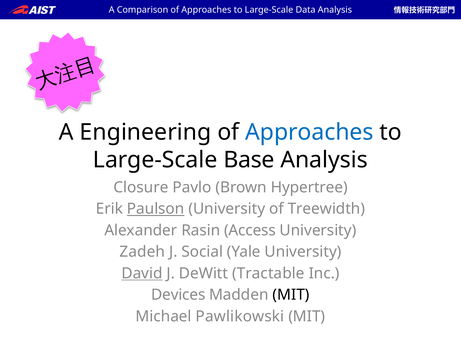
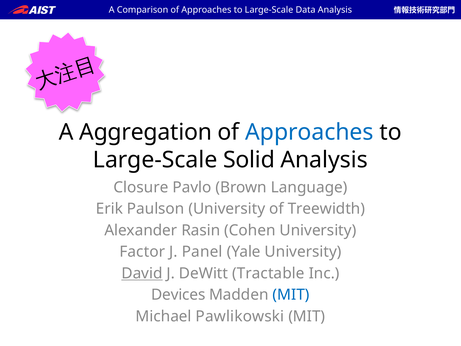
Engineering: Engineering -> Aggregation
Base: Base -> Solid
Hypertree: Hypertree -> Language
Paulson underline: present -> none
Access: Access -> Cohen
Zadeh: Zadeh -> Factor
Social: Social -> Panel
MIT at (291, 295) colour: black -> blue
